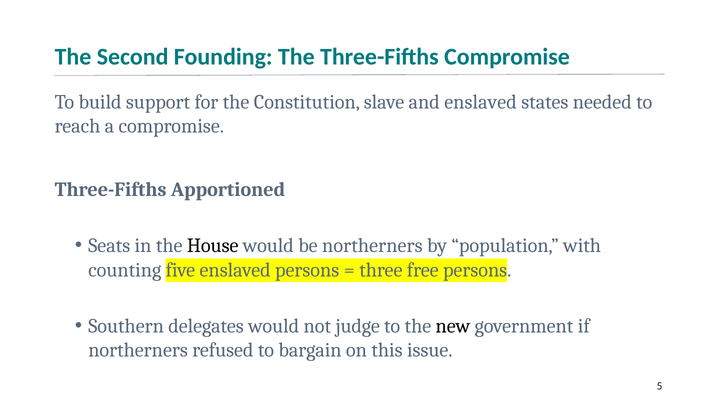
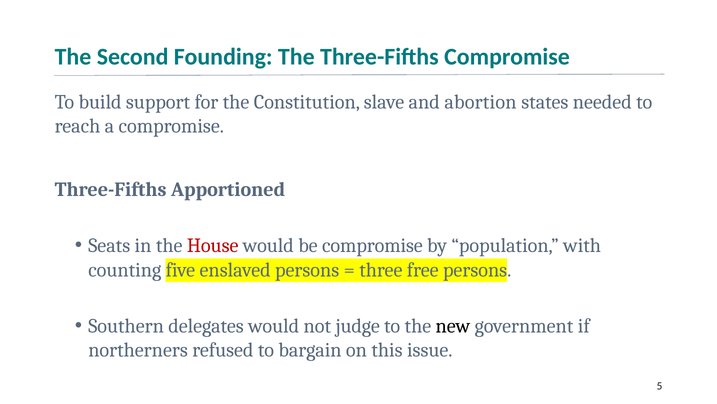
and enslaved: enslaved -> abortion
House colour: black -> red
be northerners: northerners -> compromise
